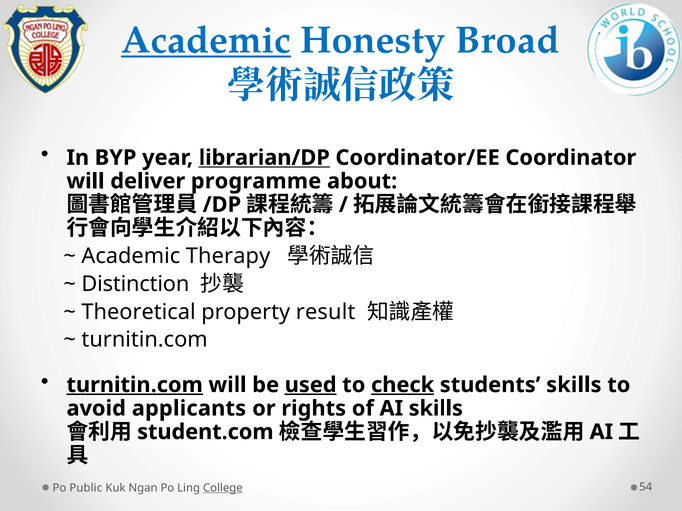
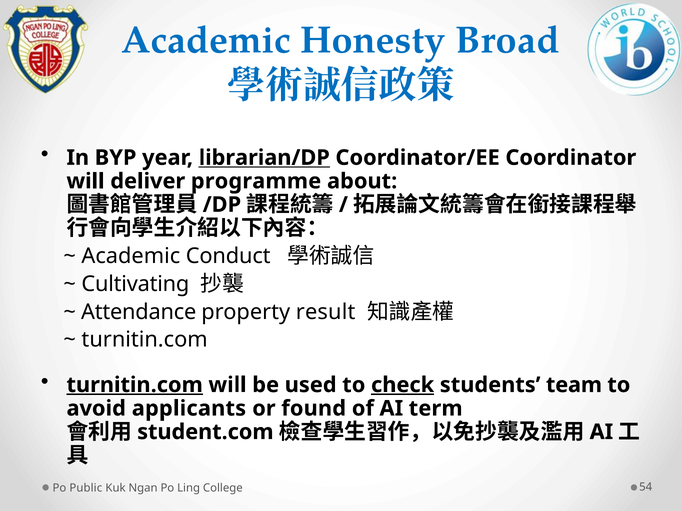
Academic at (206, 40) underline: present -> none
Therapy: Therapy -> Conduct
Distinction: Distinction -> Cultivating
Theoretical: Theoretical -> Attendance
used underline: present -> none
students skills: skills -> team
rights: rights -> found
AI skills: skills -> term
College underline: present -> none
